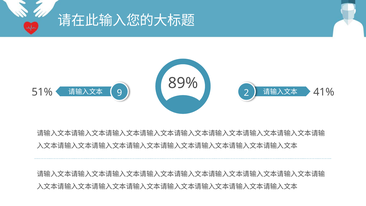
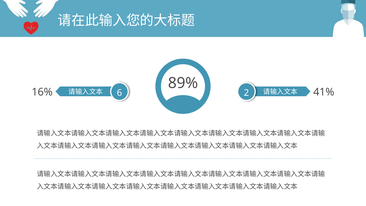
51%: 51% -> 16%
9: 9 -> 6
